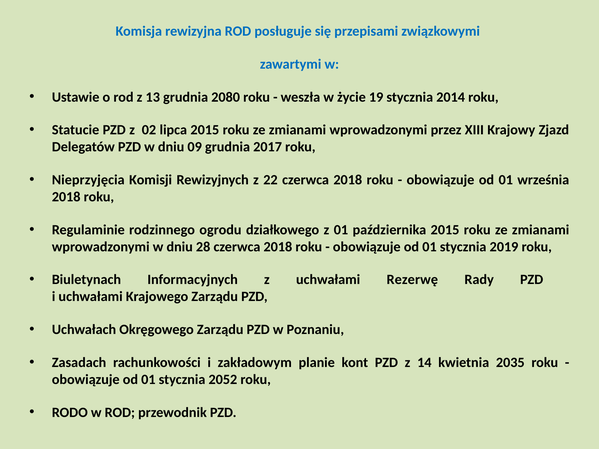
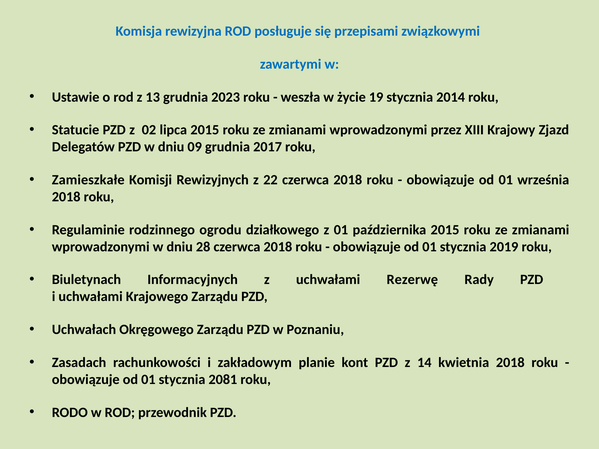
2080: 2080 -> 2023
Nieprzyjęcia: Nieprzyjęcia -> Zamieszkałe
kwietnia 2035: 2035 -> 2018
2052: 2052 -> 2081
